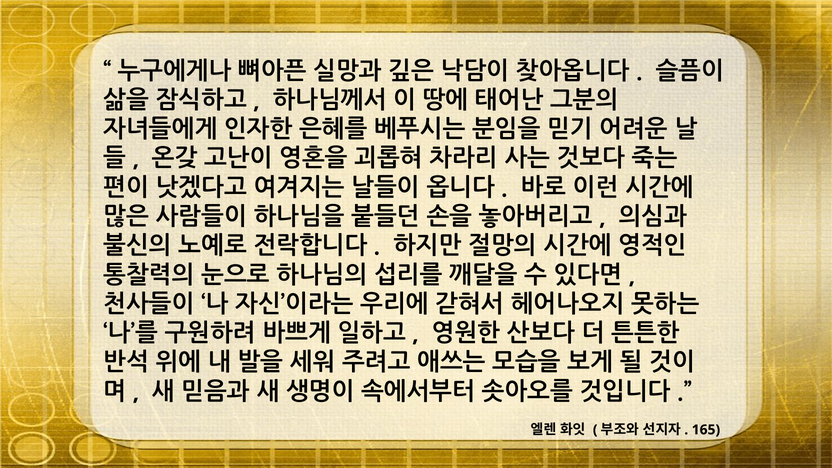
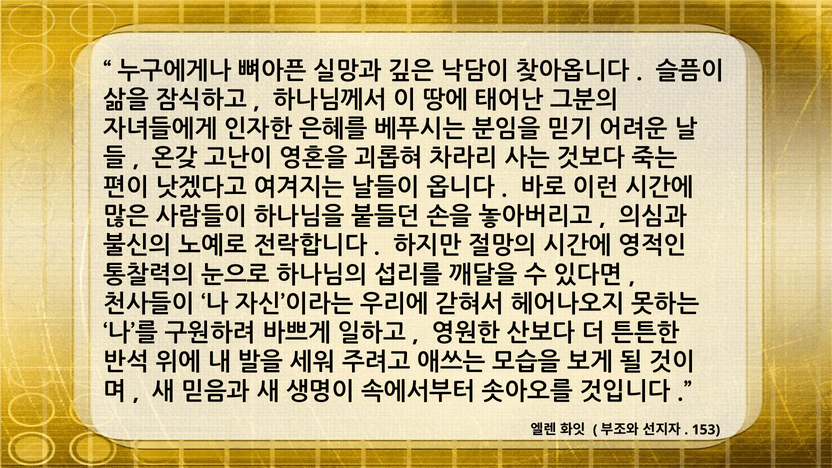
165: 165 -> 153
